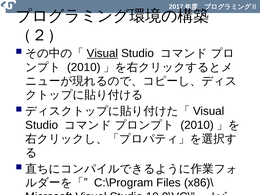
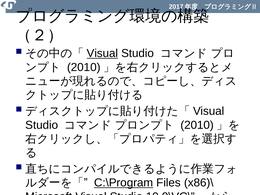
C:\Program underline: none -> present
